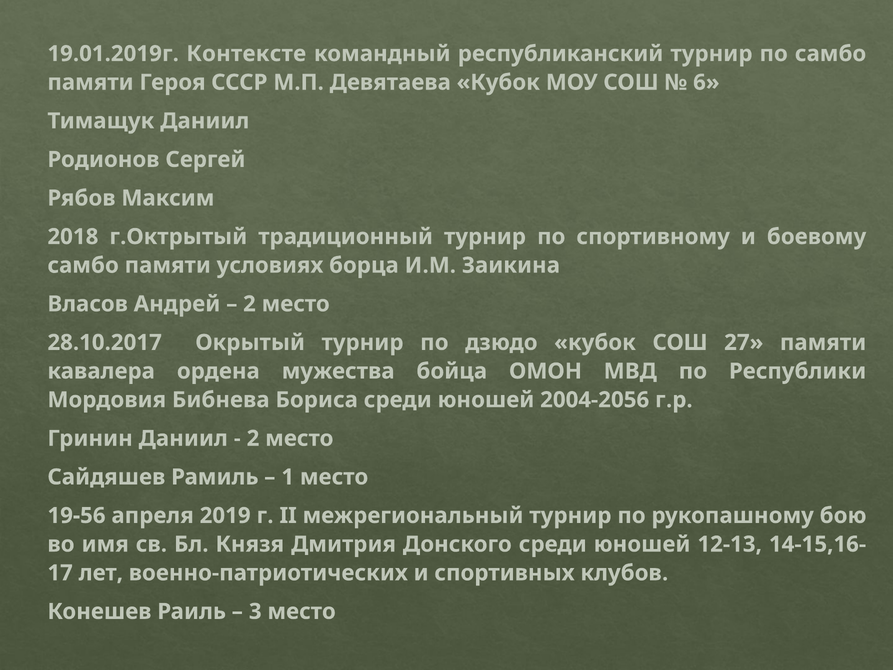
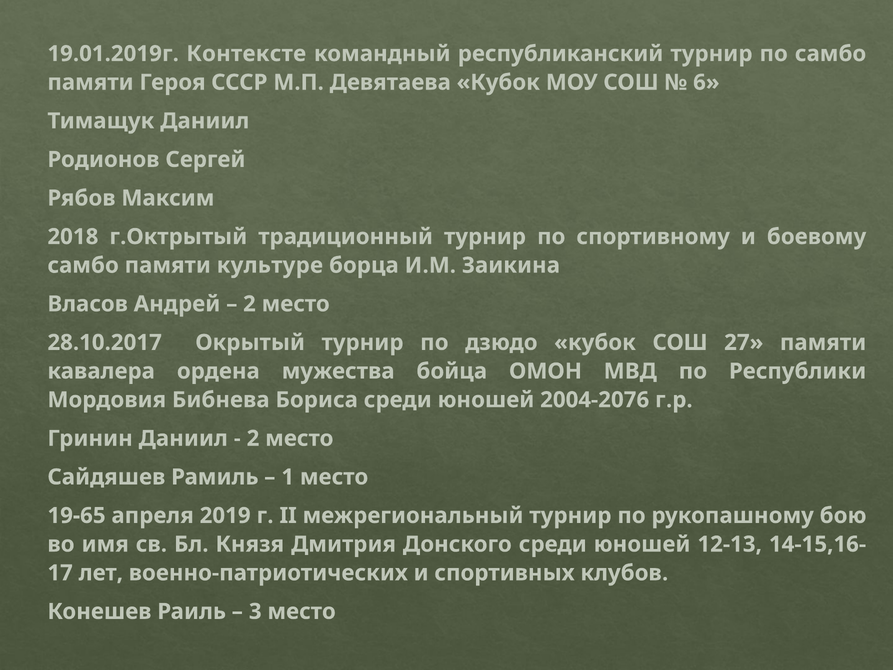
условиях: условиях -> культуре
2004-2056: 2004-2056 -> 2004-2076
19-56: 19-56 -> 19-65
